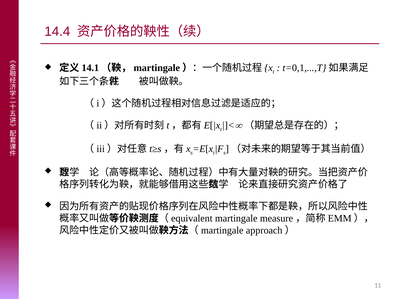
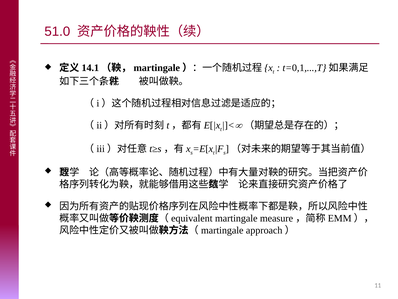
14.4: 14.4 -> 51.0
